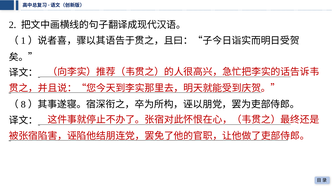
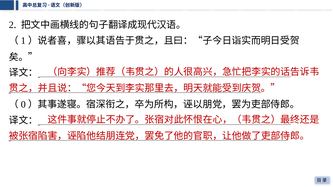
8: 8 -> 0
